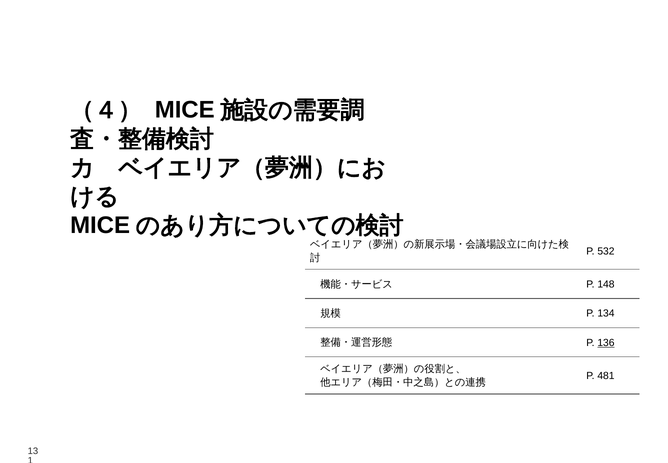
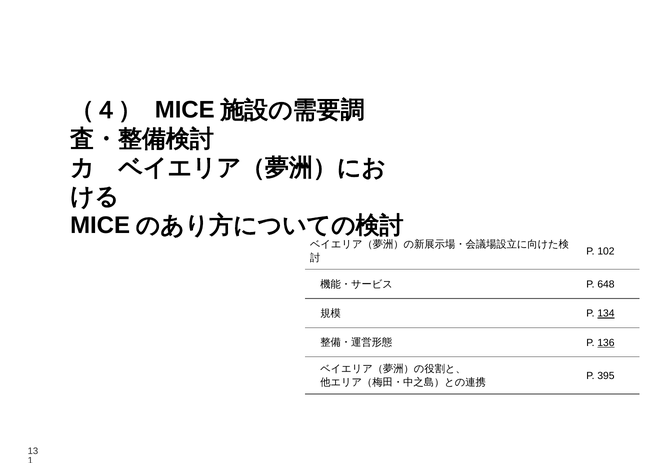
532: 532 -> 102
148: 148 -> 648
134 underline: none -> present
481: 481 -> 395
